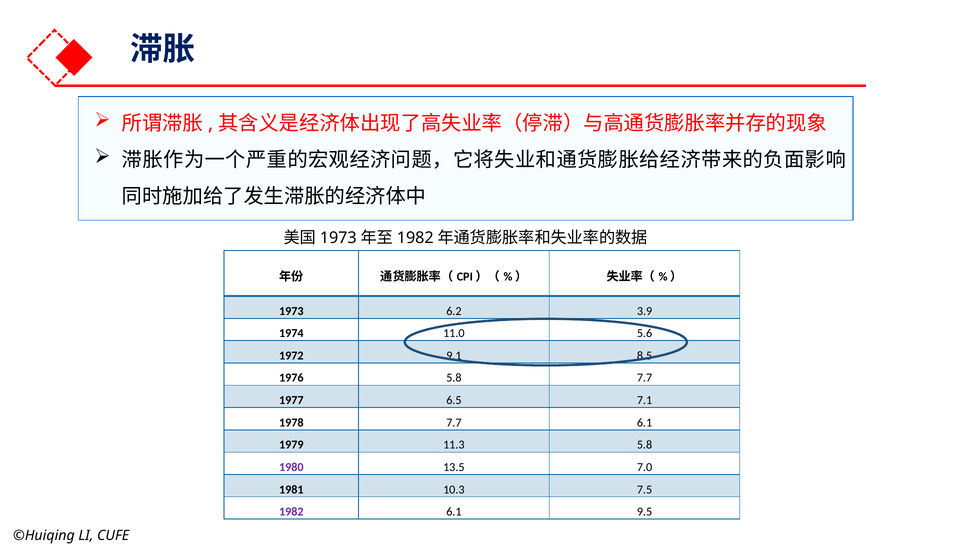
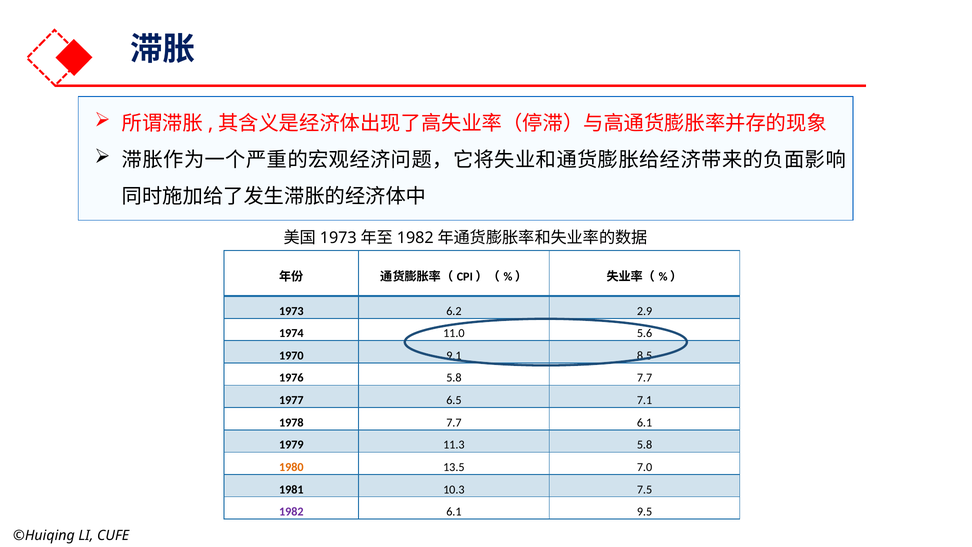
3.9: 3.9 -> 2.9
1972: 1972 -> 1970
1980 colour: purple -> orange
